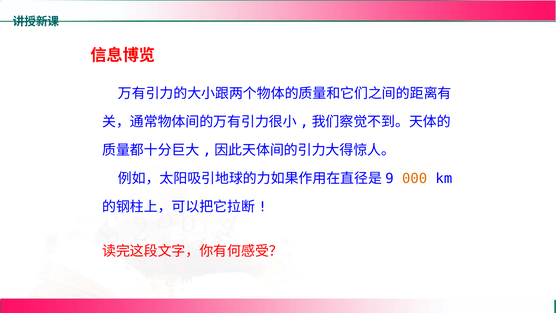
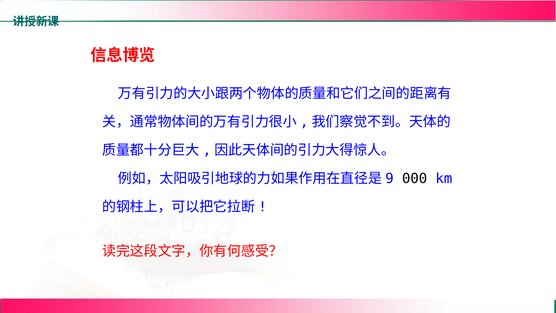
000 colour: orange -> black
